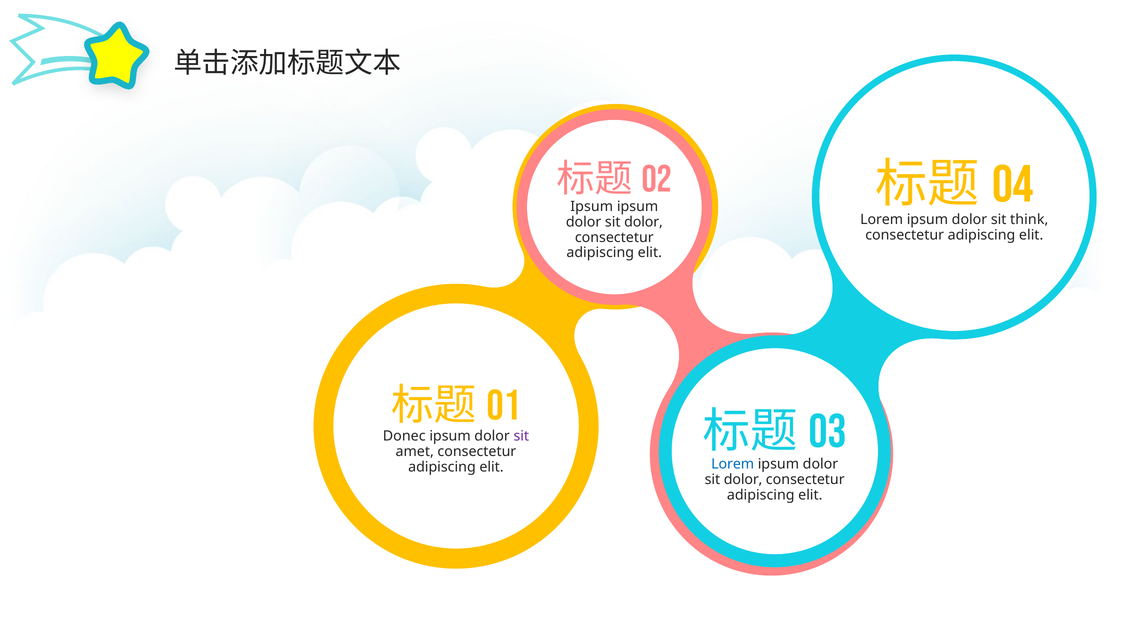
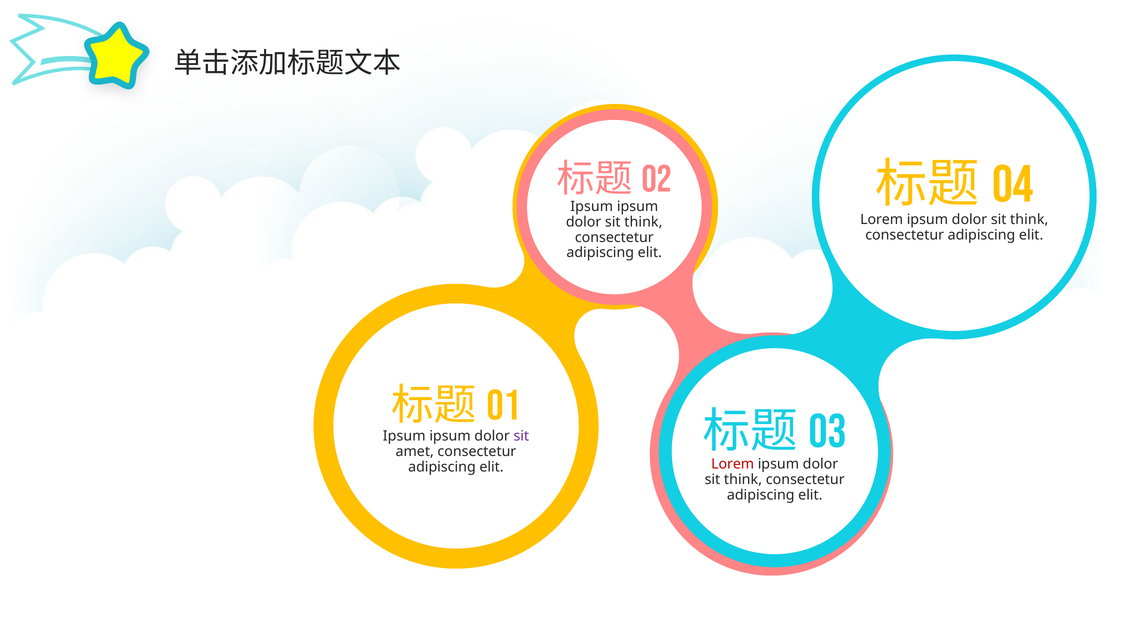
dolor at (644, 222): dolor -> think
Donec at (404, 437): Donec -> Ipsum
Lorem at (733, 465) colour: blue -> red
dolor at (743, 480): dolor -> think
